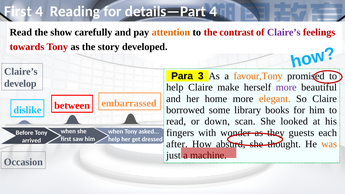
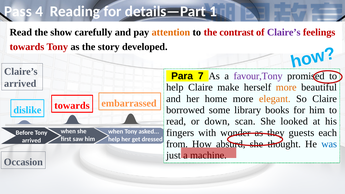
First at (18, 11): First -> Pass
details—Part 4: 4 -> 1
3: 3 -> 7
favour,Tony colour: orange -> purple
develop at (20, 84): develop -> arrived
more at (286, 87) colour: purple -> orange
dislike between: between -> towards
after: after -> from
was colour: orange -> blue
